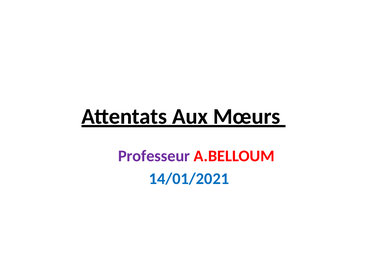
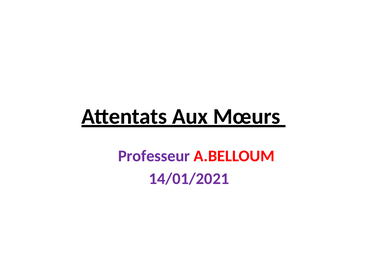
14/01/2021 colour: blue -> purple
